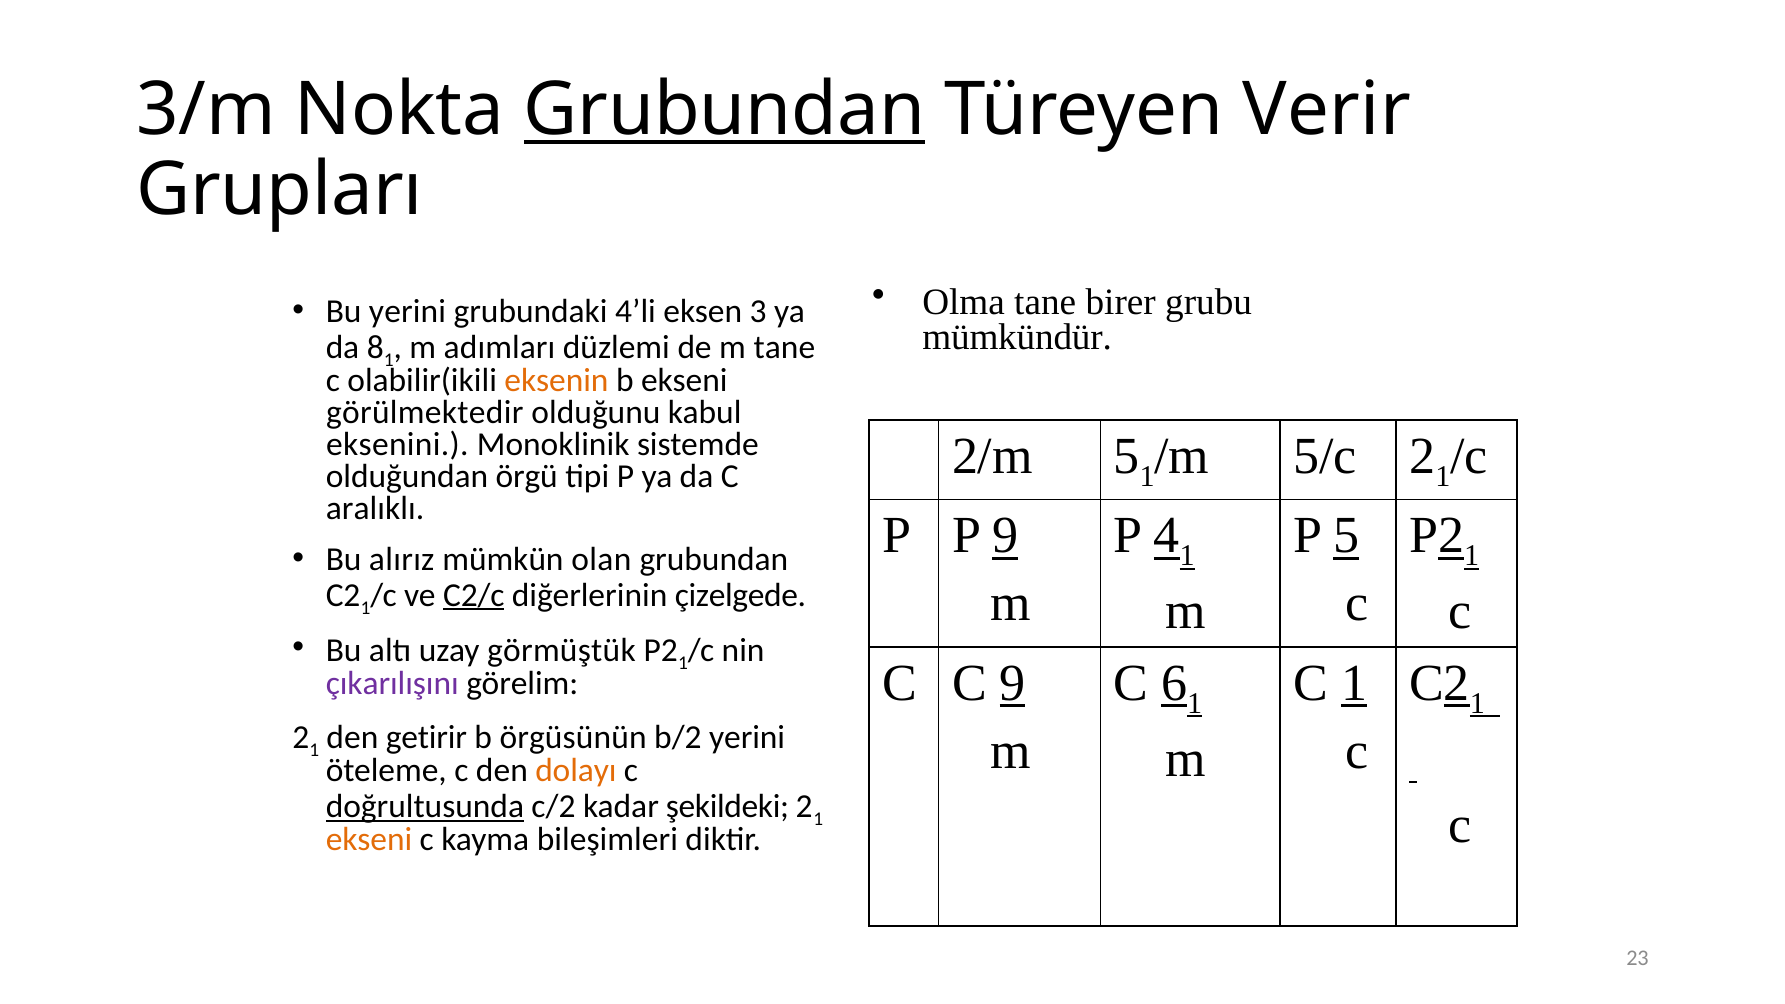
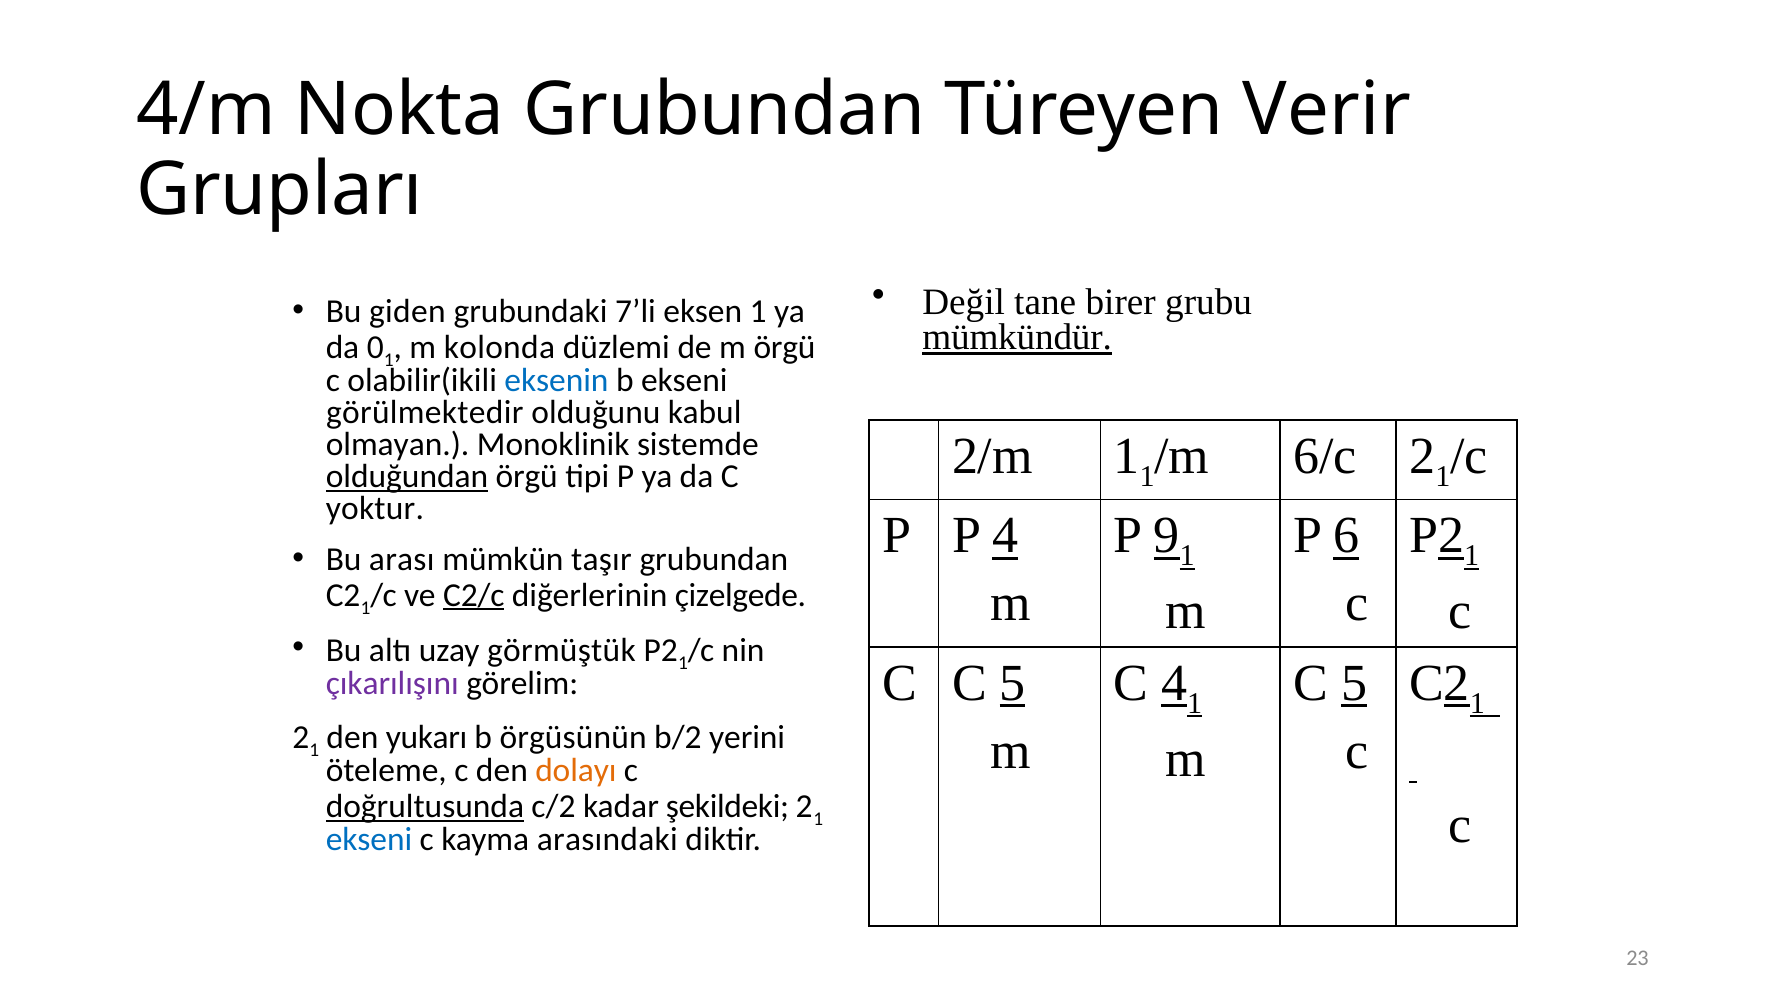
3/m: 3/m -> 4/m
Grubundan at (724, 110) underline: present -> none
Olma: Olma -> Değil
Bu yerini: yerini -> giden
4’li: 4’li -> 7’li
eksen 3: 3 -> 1
mümkündür underline: none -> present
8: 8 -> 0
adımları: adımları -> kolonda
m tane: tane -> örgü
eksenin colour: orange -> blue
eksenini: eksenini -> olmayan
2/m 5: 5 -> 1
5/c: 5/c -> 6/c
olduğundan underline: none -> present
aralıklı: aralıklı -> yoktur
P 9: 9 -> 4
4: 4 -> 9
P 5: 5 -> 6
alırız: alırız -> arası
olan: olan -> taşır
C C 9: 9 -> 5
C 6: 6 -> 4
1 at (1354, 683): 1 -> 5
getirir: getirir -> yukarı
ekseni at (369, 839) colour: orange -> blue
bileşimleri: bileşimleri -> arasındaki
